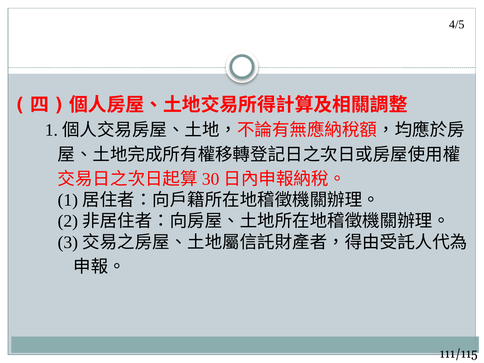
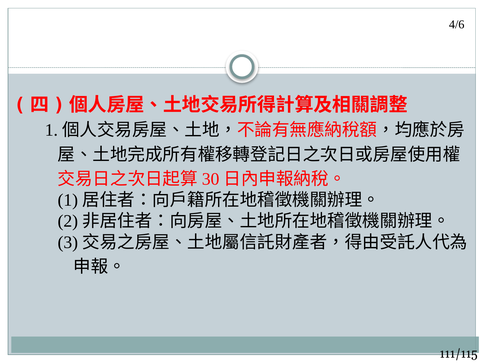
4/5: 4/5 -> 4/6
